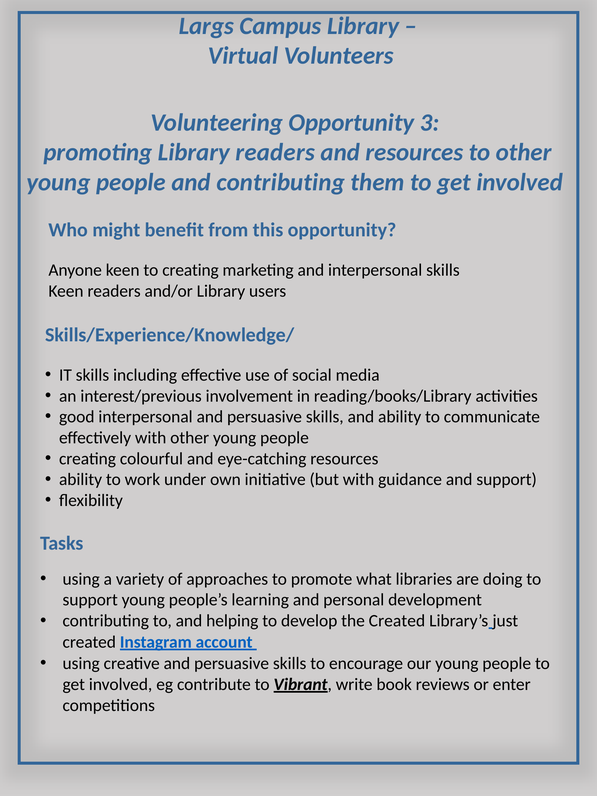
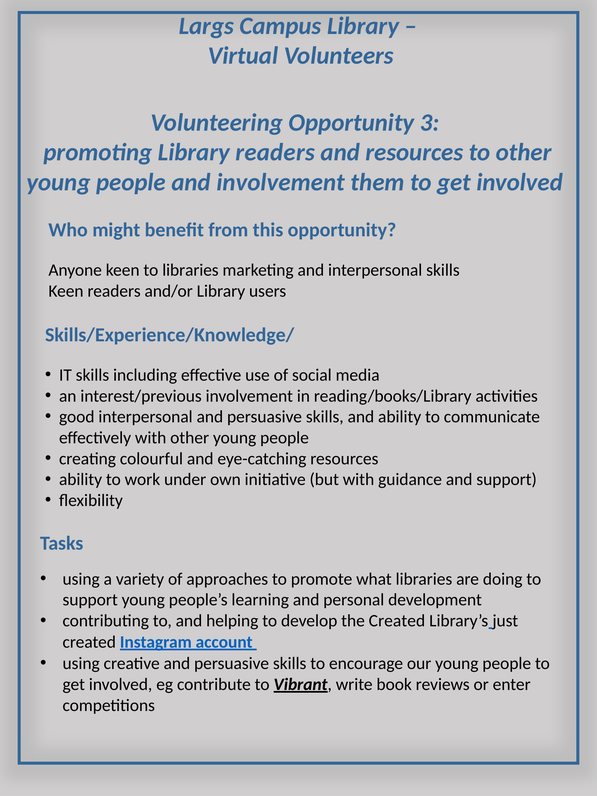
and contributing: contributing -> involvement
to creating: creating -> libraries
